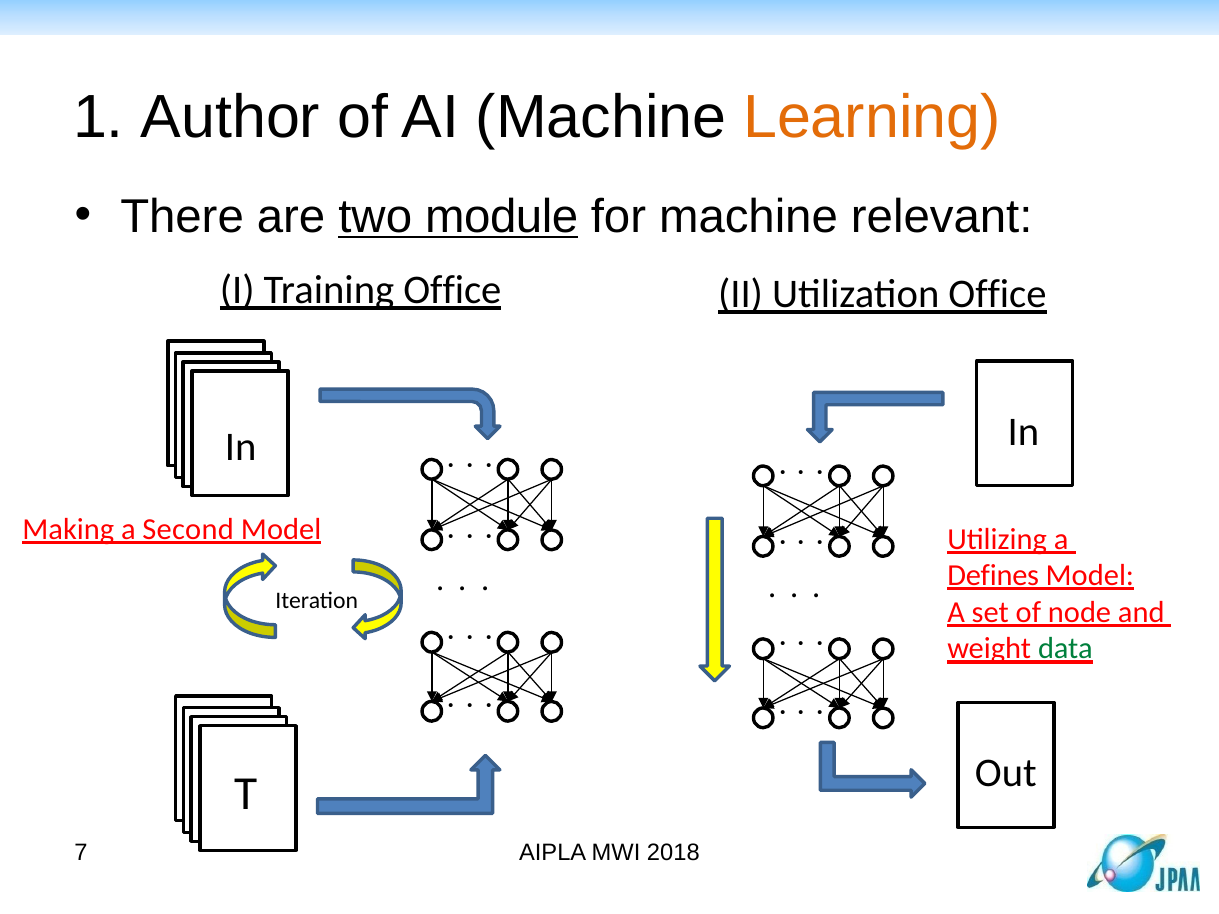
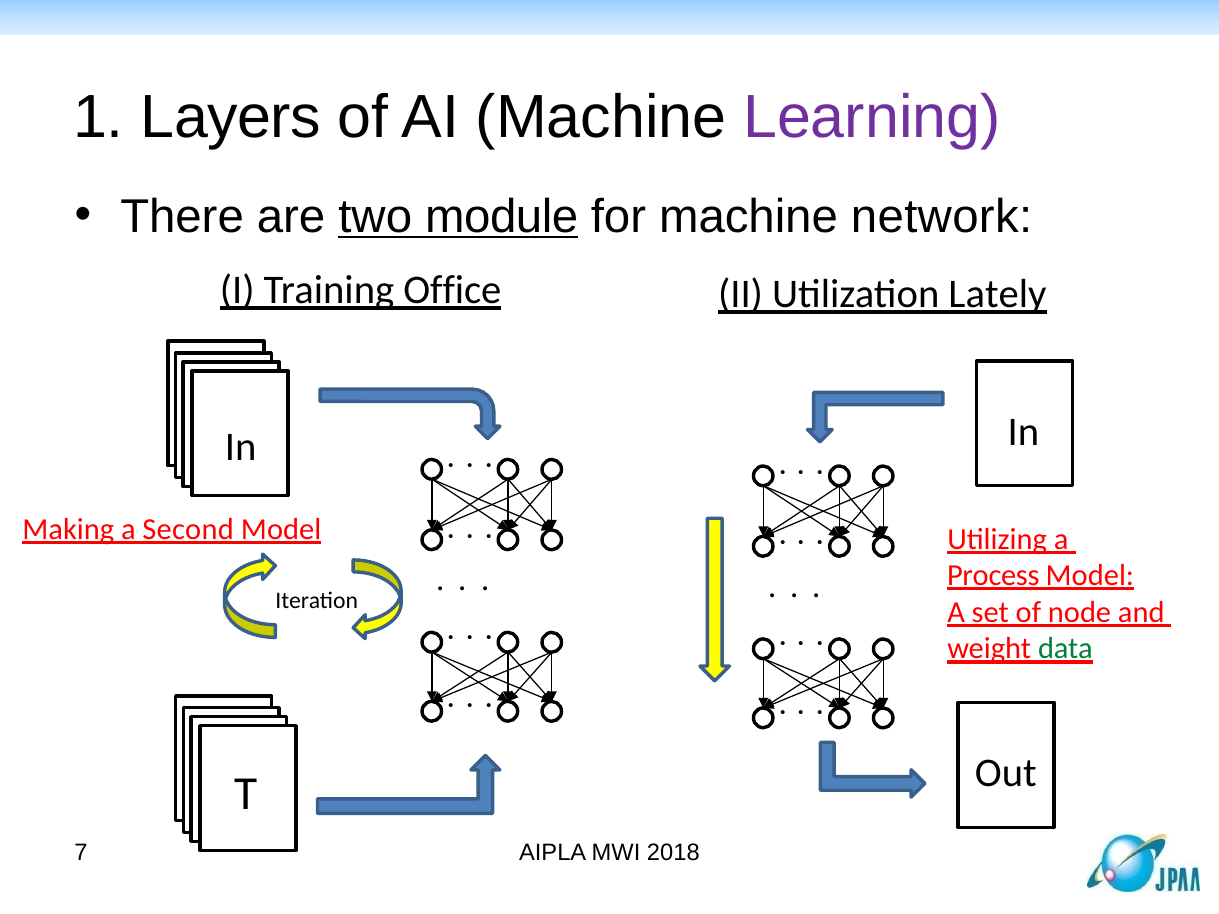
Author: Author -> Layers
Learning colour: orange -> purple
relevant: relevant -> network
Utilization Office: Office -> Lately
Defines: Defines -> Process
